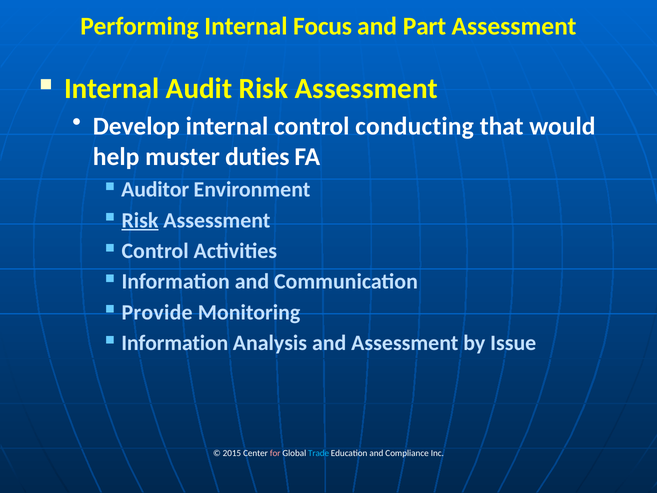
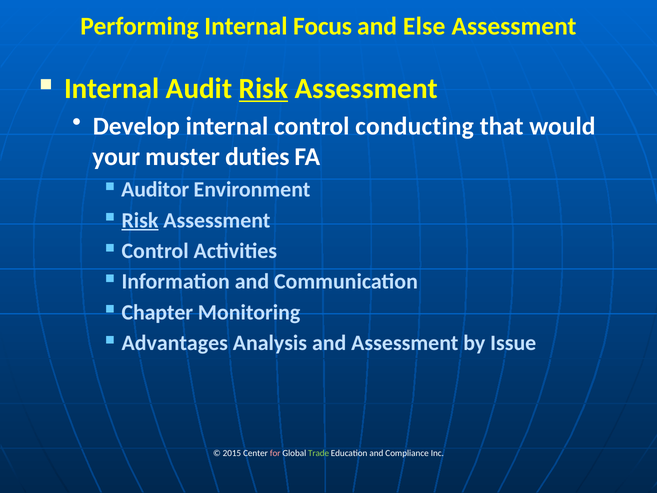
Part: Part -> Else
Risk at (263, 89) underline: none -> present
help: help -> your
Provide: Provide -> Chapter
Information at (175, 343): Information -> Advantages
Trade colour: light blue -> light green
